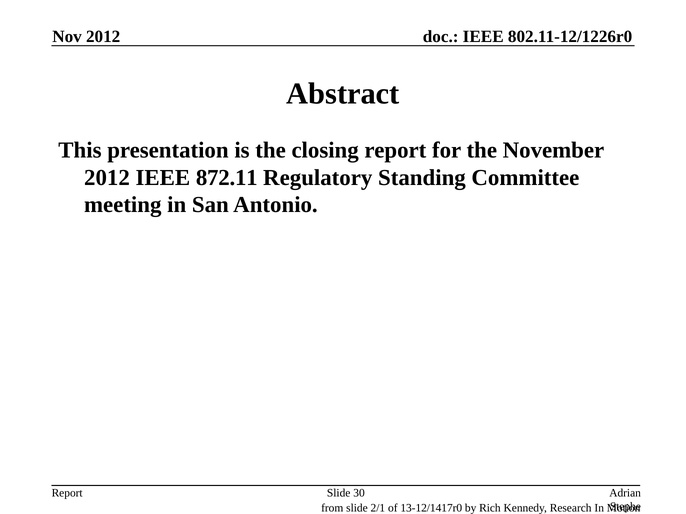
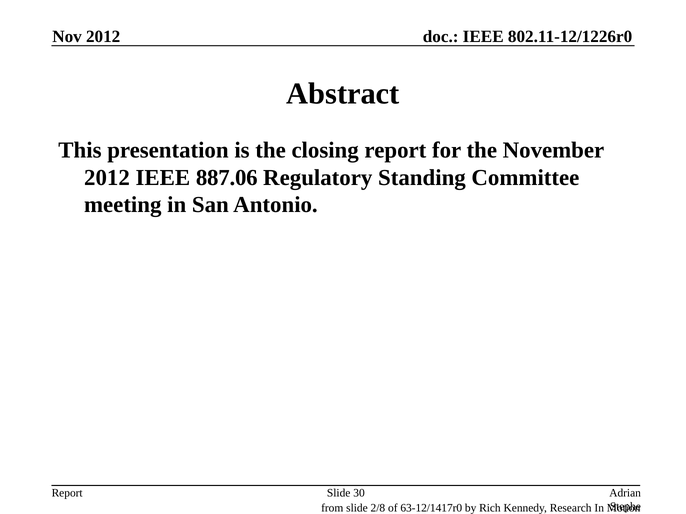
872.11: 872.11 -> 887.06
2/1: 2/1 -> 2/8
13-12/1417r0: 13-12/1417r0 -> 63-12/1417r0
